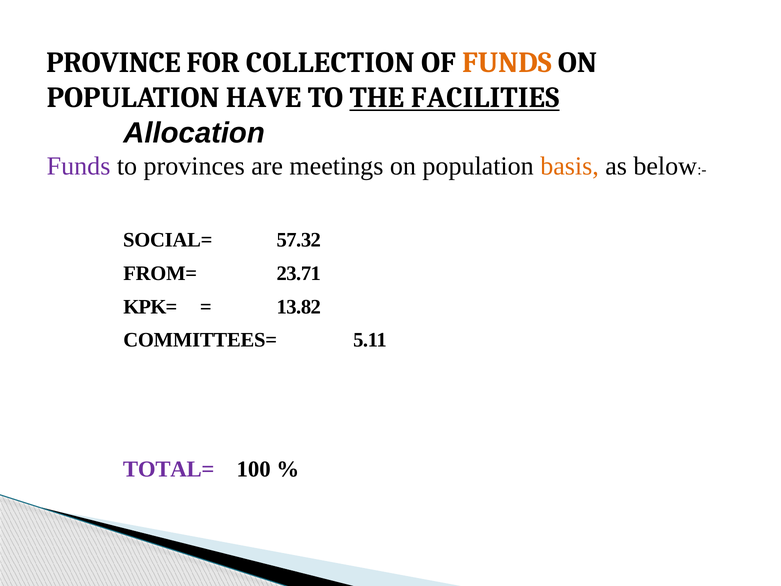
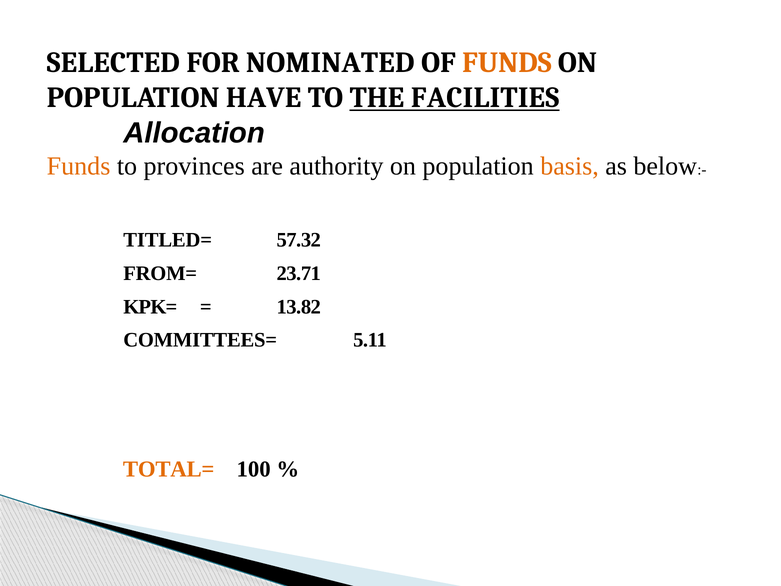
PROVINCE: PROVINCE -> SELECTED
COLLECTION: COLLECTION -> NOMINATED
Funds at (79, 166) colour: purple -> orange
meetings: meetings -> authority
SOCIAL=: SOCIAL= -> TITLED=
TOTAL= colour: purple -> orange
